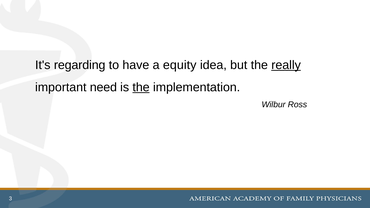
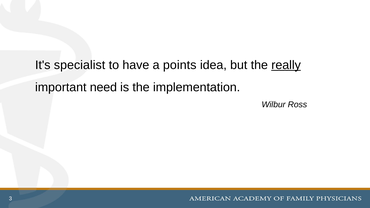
regarding: regarding -> specialist
equity: equity -> points
the at (141, 87) underline: present -> none
